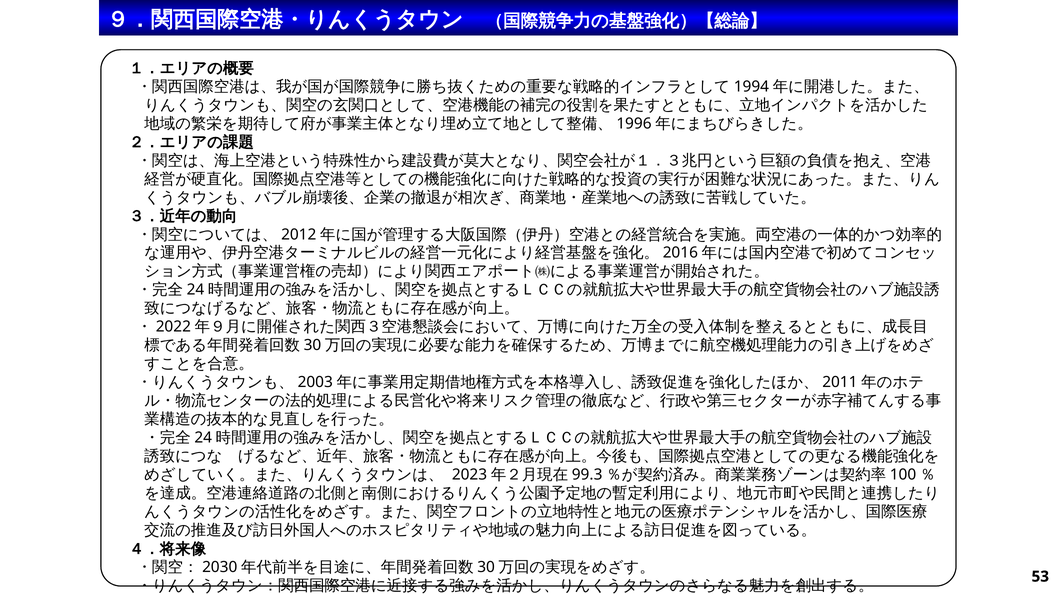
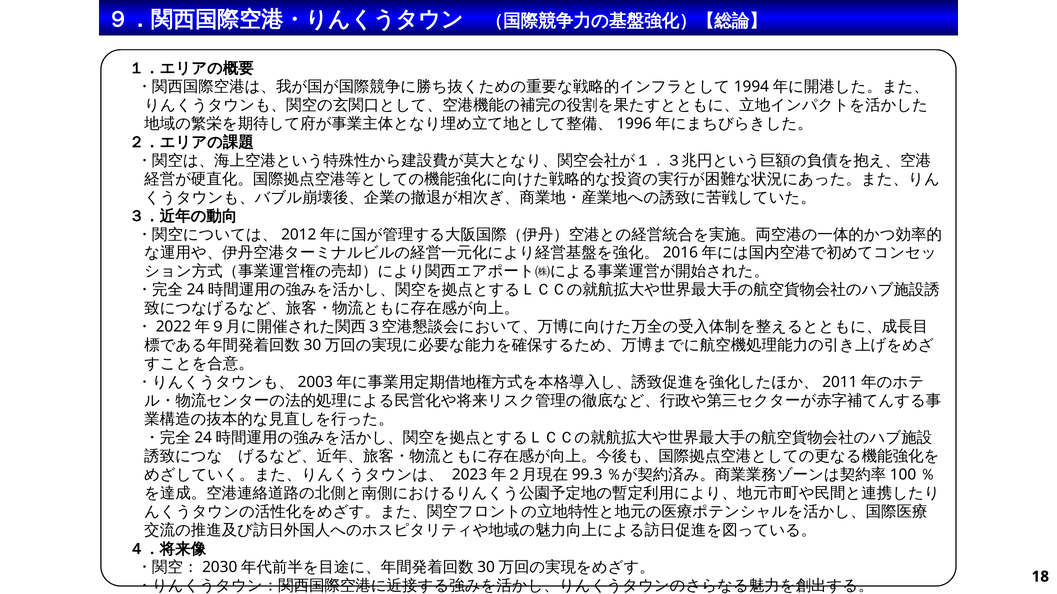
53: 53 -> 18
